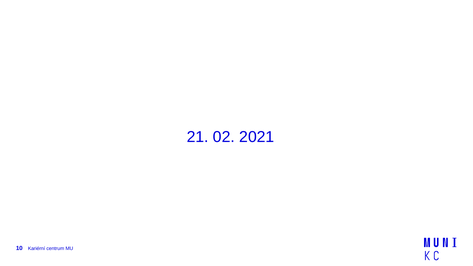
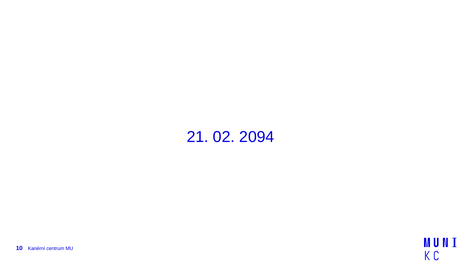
2021: 2021 -> 2094
